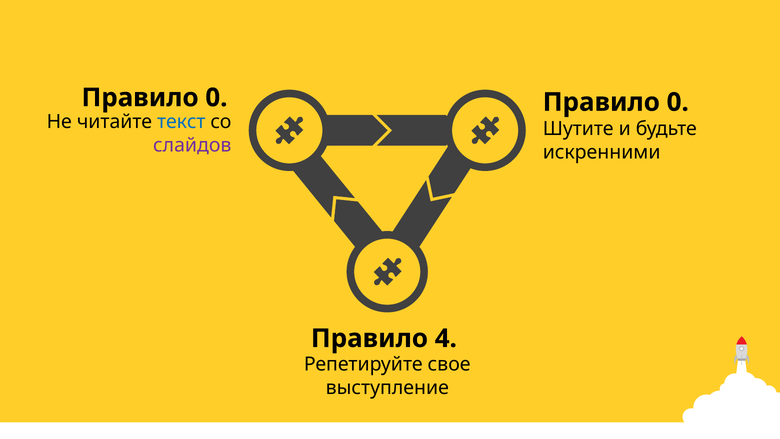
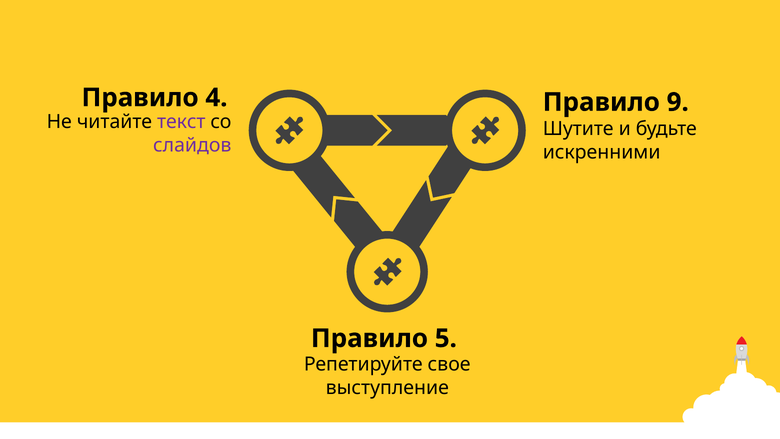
0 at (216, 98): 0 -> 4
0 at (678, 102): 0 -> 9
текст colour: blue -> purple
4: 4 -> 5
